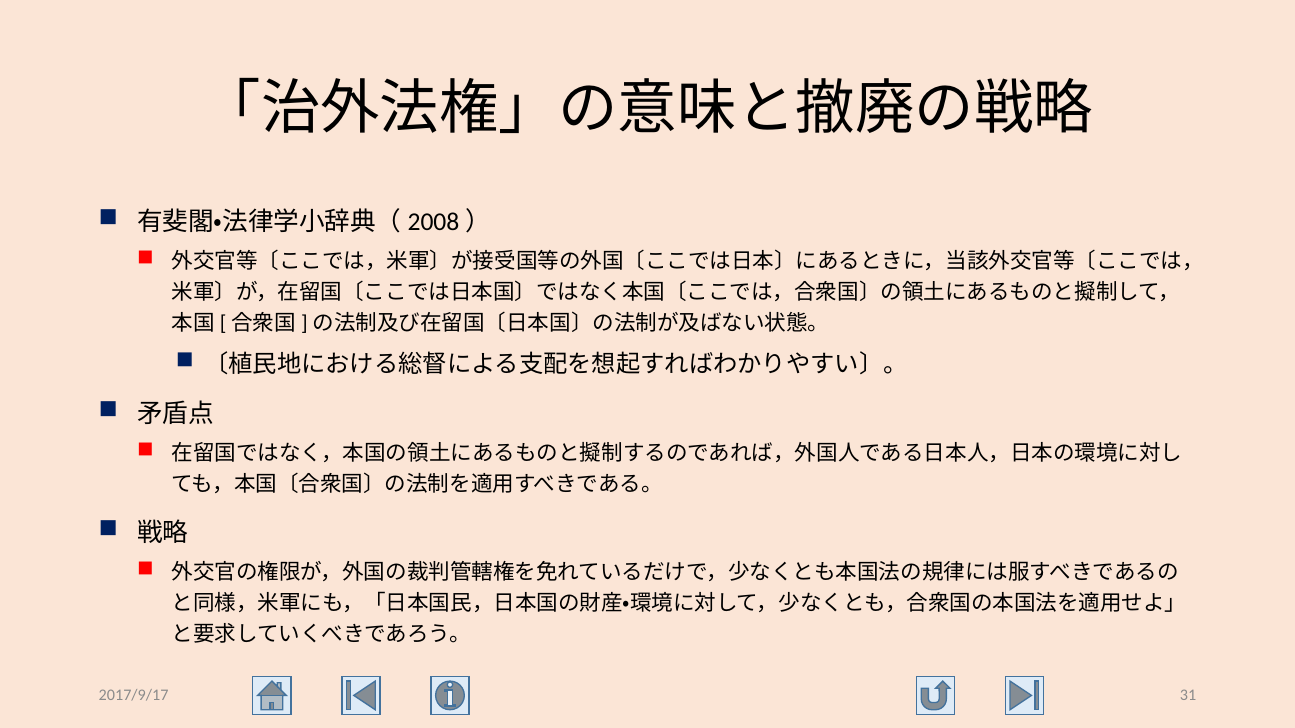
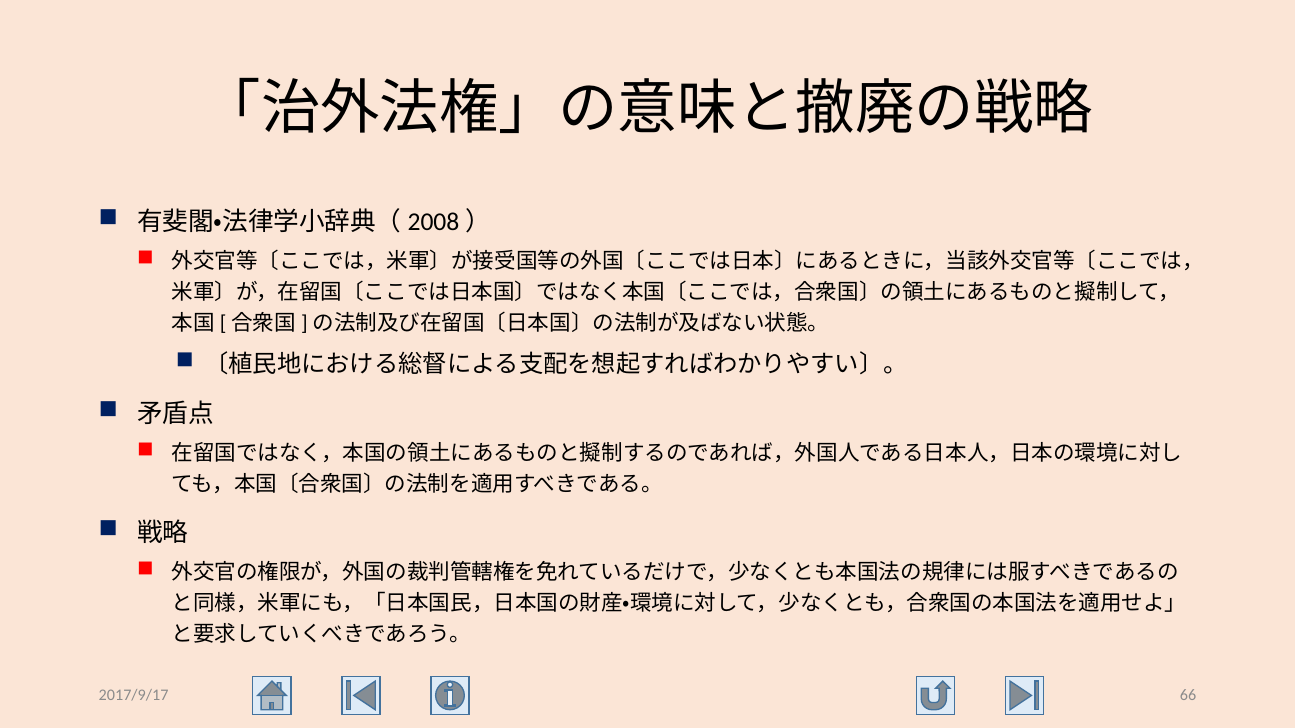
31: 31 -> 66
